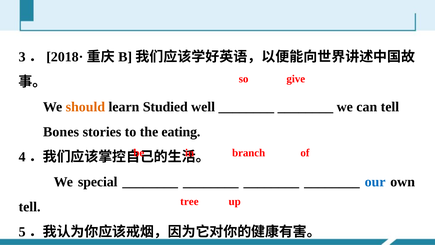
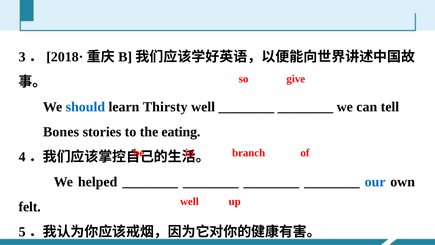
should at (85, 107) colour: orange -> blue
Studied: Studied -> Thirsty
special: special -> helped
tree at (189, 201): tree -> well
tell at (30, 207): tell -> felt
